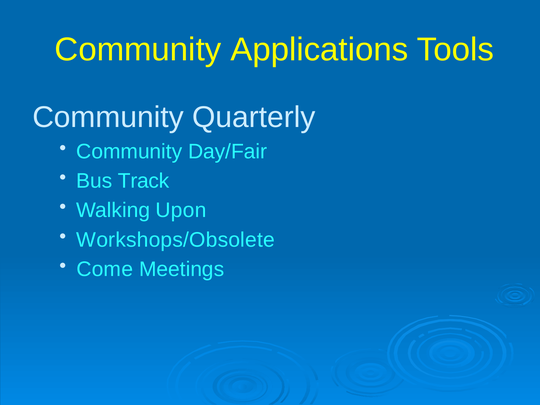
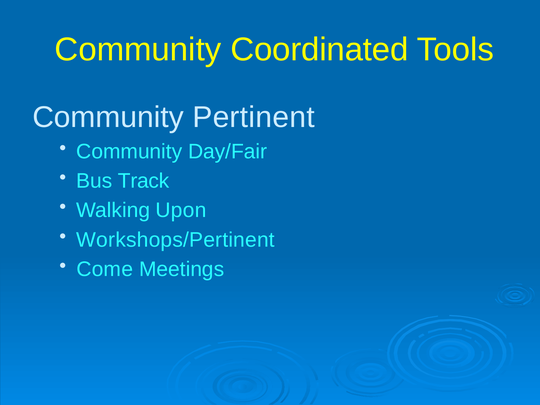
Applications: Applications -> Coordinated
Quarterly: Quarterly -> Pertinent
Workshops/Obsolete: Workshops/Obsolete -> Workshops/Pertinent
